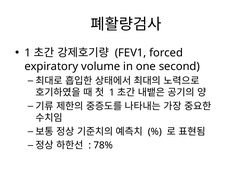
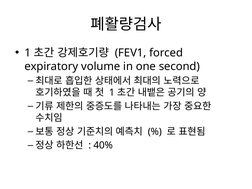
78%: 78% -> 40%
